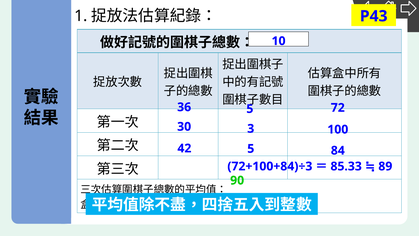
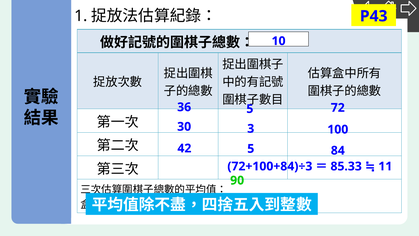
89: 89 -> 11
